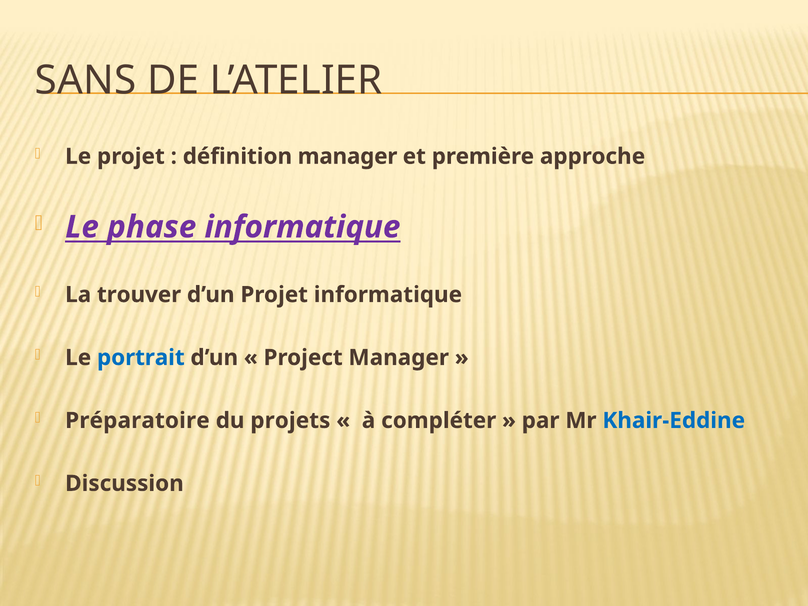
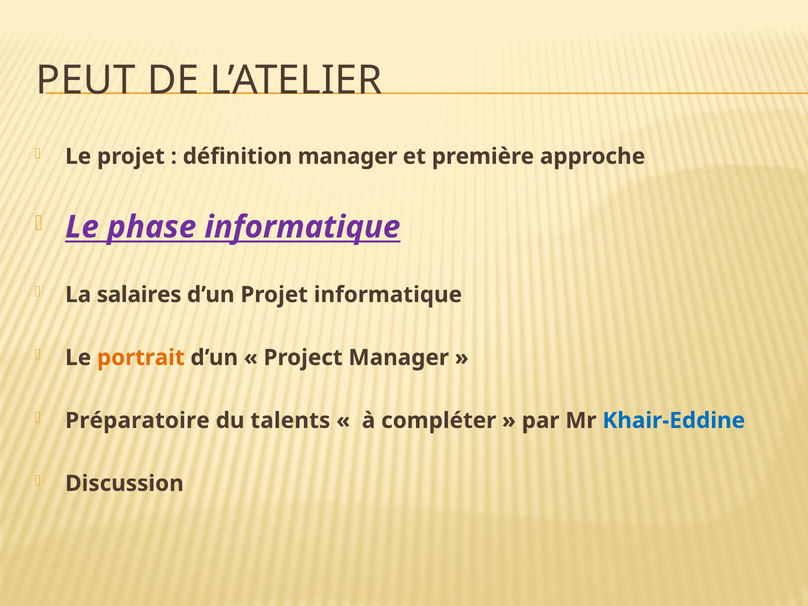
SANS: SANS -> PEUT
trouver: trouver -> salaires
portrait colour: blue -> orange
projets: projets -> talents
